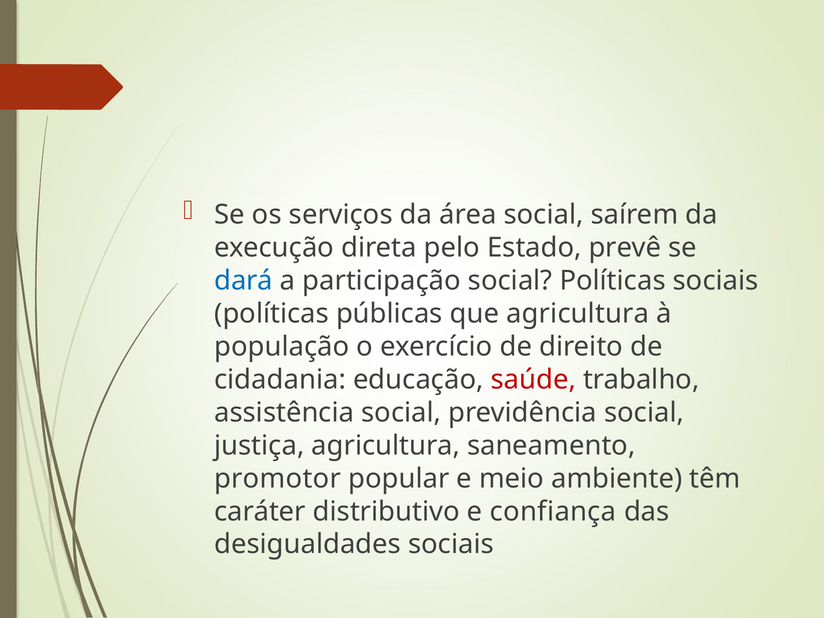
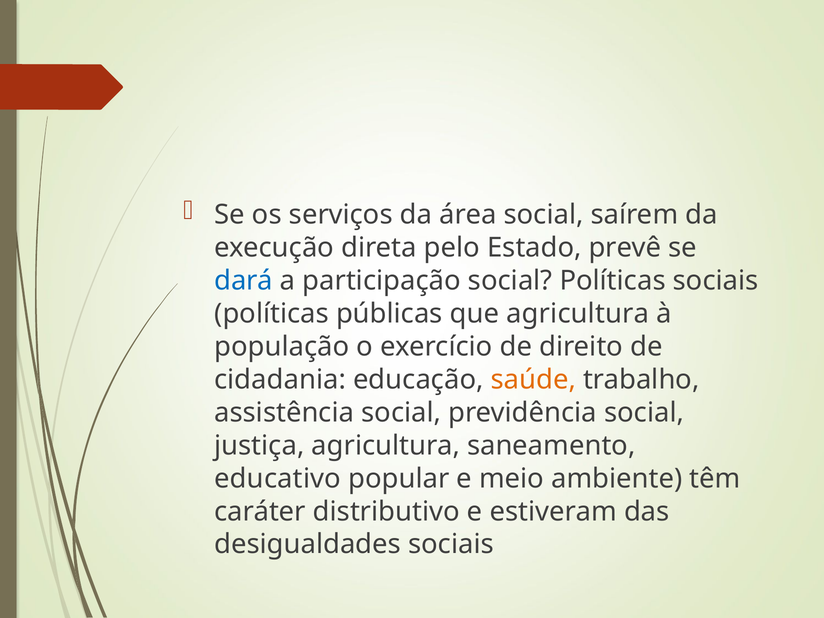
saúde colour: red -> orange
promotor: promotor -> educativo
confiança: confiança -> estiveram
